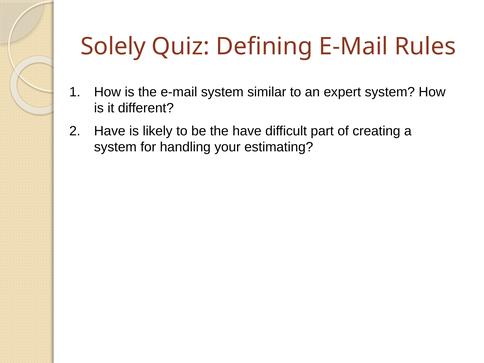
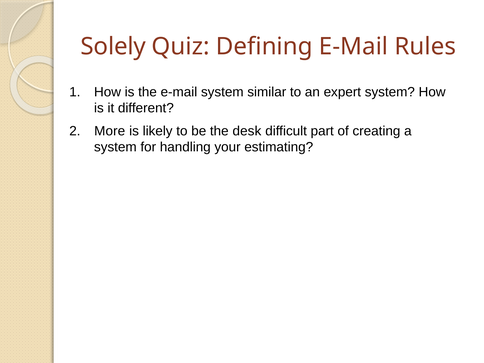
2 Have: Have -> More
the have: have -> desk
